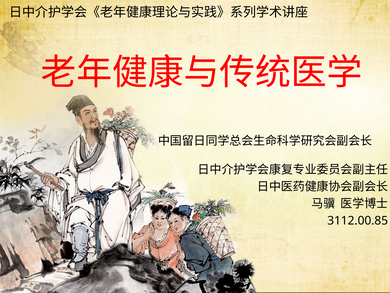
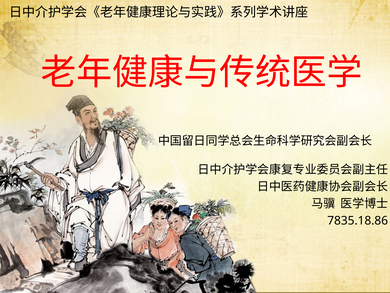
3112.00.85: 3112.00.85 -> 7835.18.86
